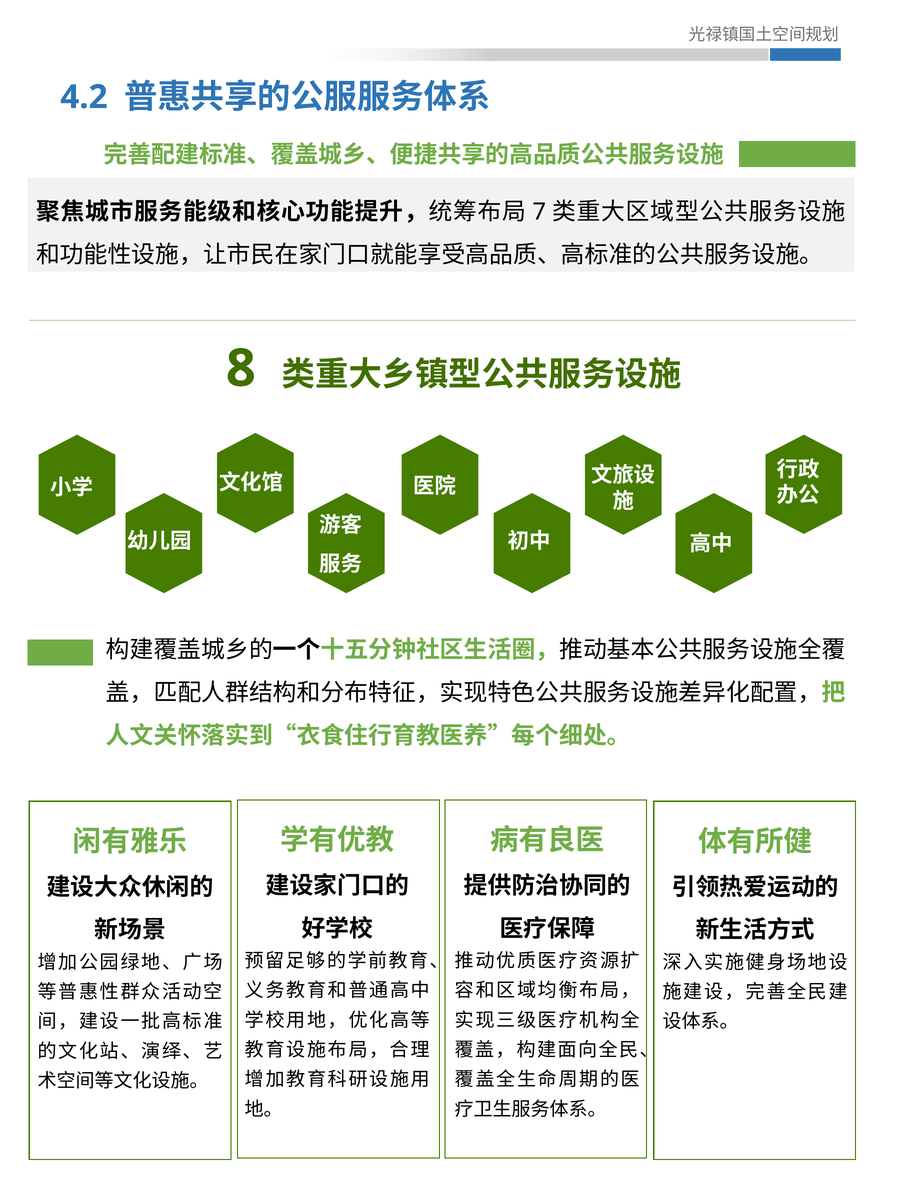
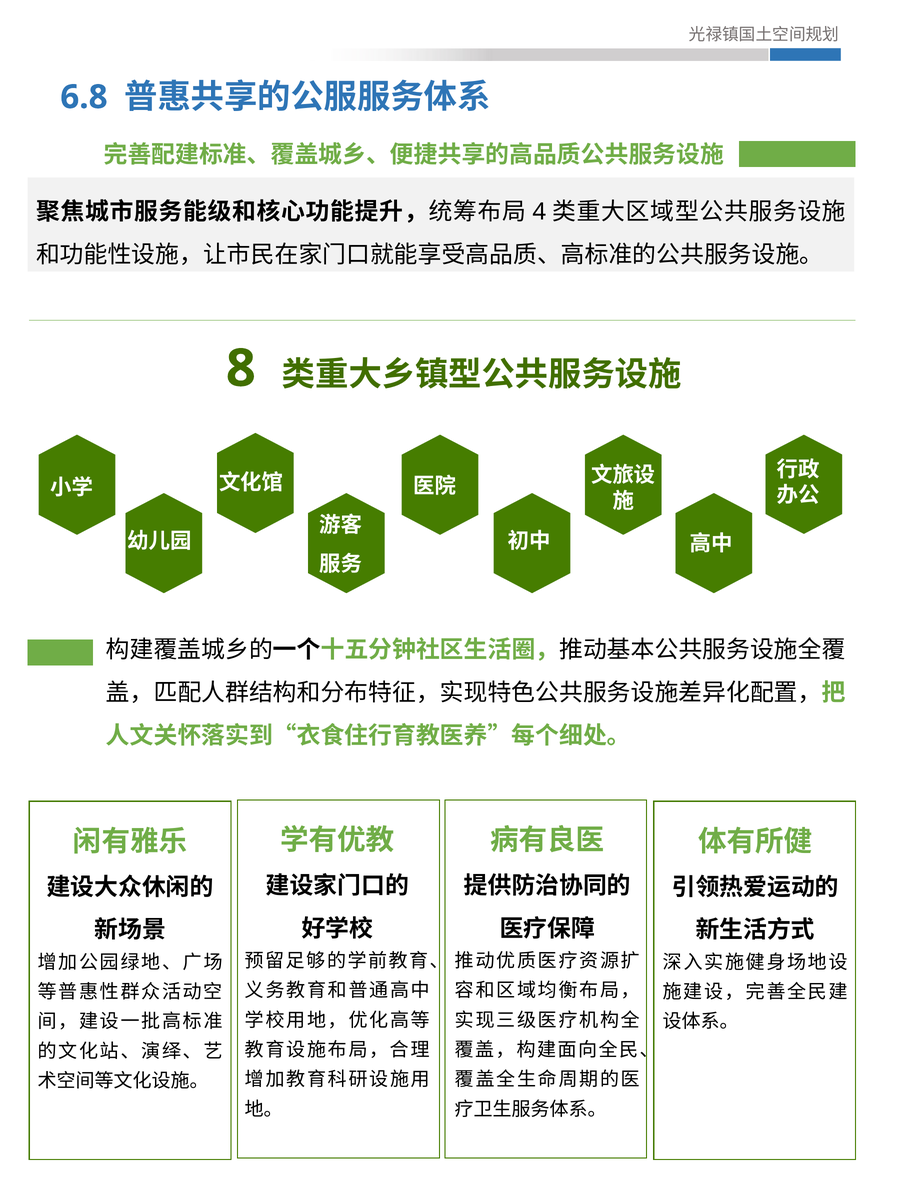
4.2: 4.2 -> 6.8
7: 7 -> 4
